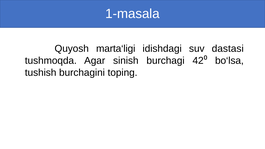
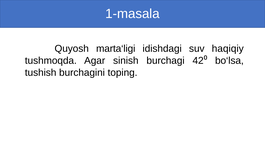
dastasi: dastasi -> haqiqiy
